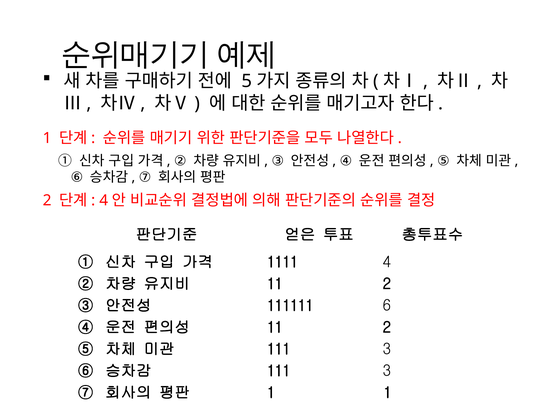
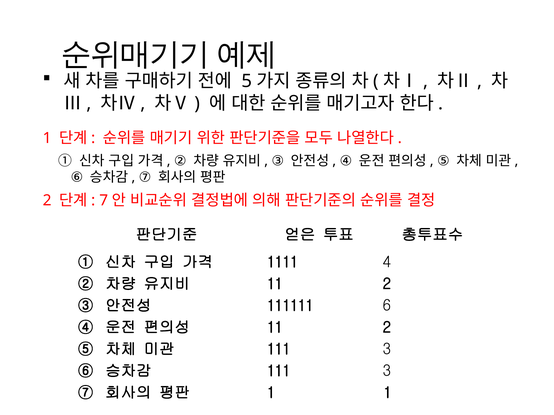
4 at (104, 201): 4 -> 7
